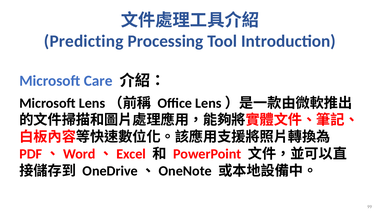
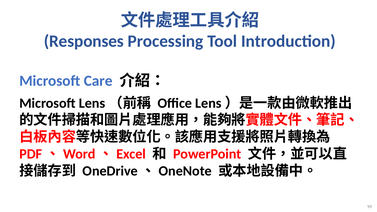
Predicting: Predicting -> Responses
